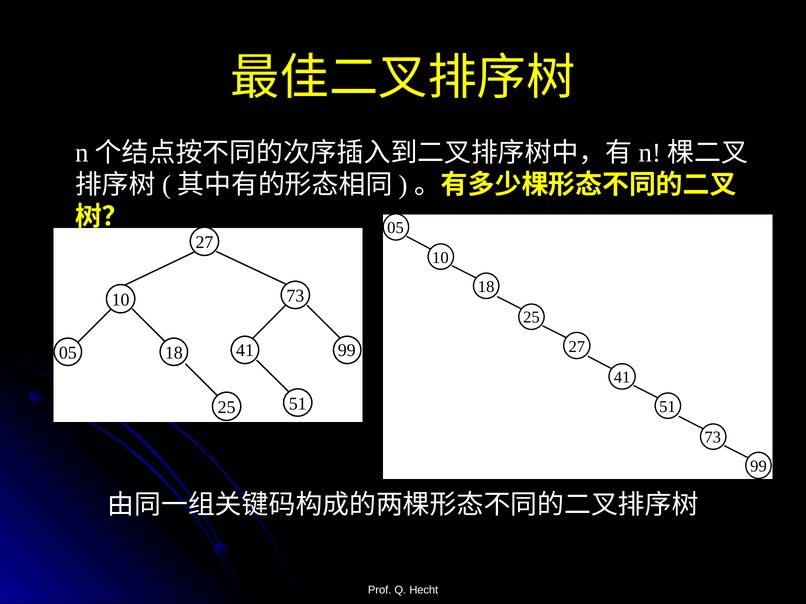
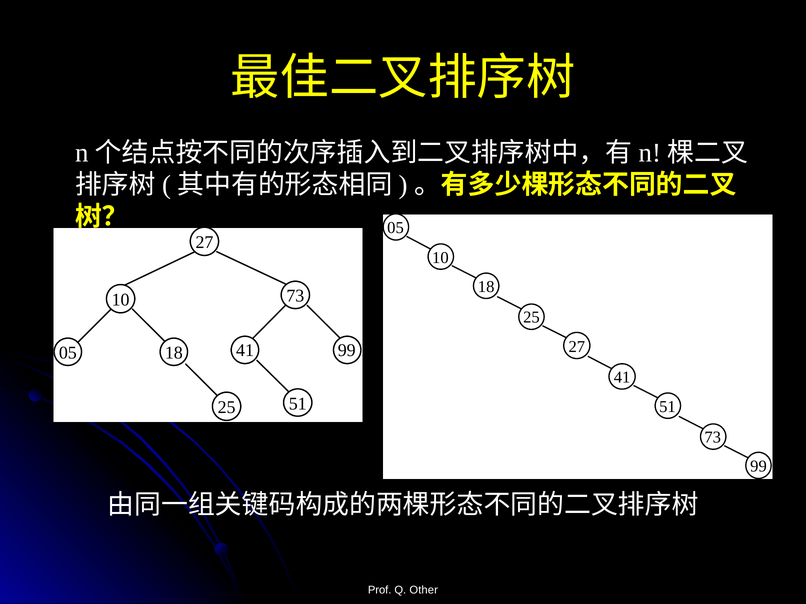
Hecht: Hecht -> Other
